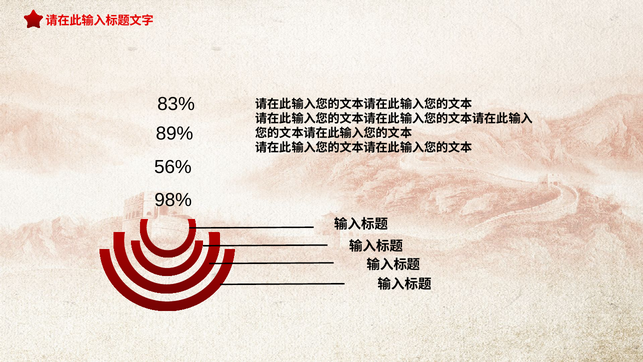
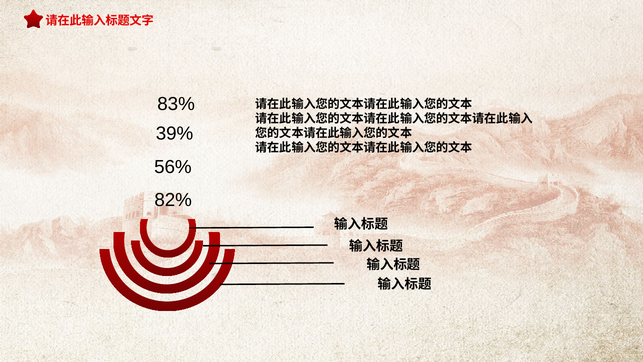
89%: 89% -> 39%
98%: 98% -> 82%
